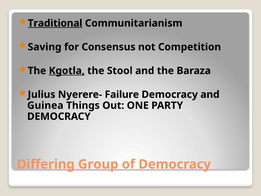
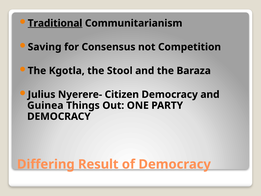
Kgotla underline: present -> none
Failure: Failure -> Citizen
Group: Group -> Result
